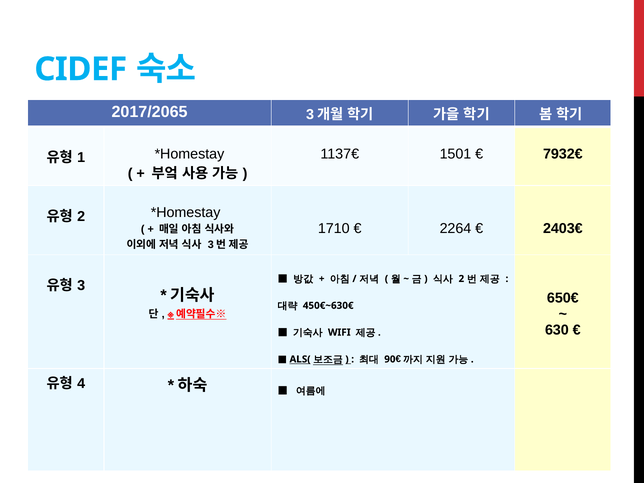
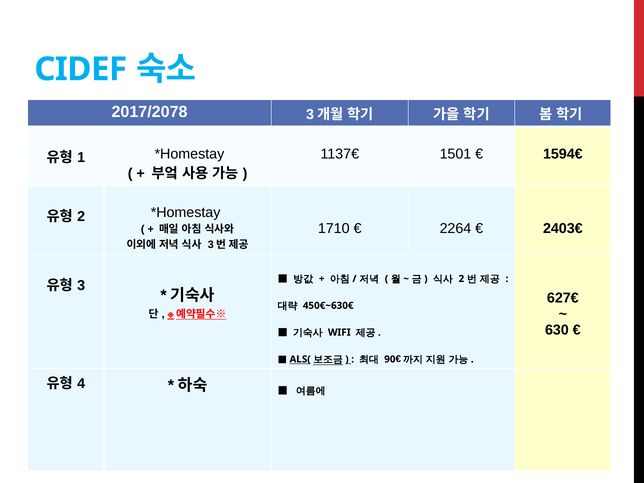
2017/2065: 2017/2065 -> 2017/2078
7932€: 7932€ -> 1594€
650€: 650€ -> 627€
